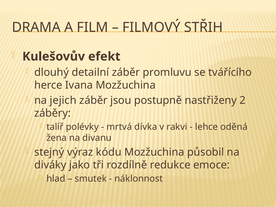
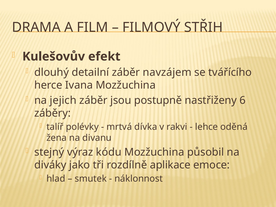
promluvu: promluvu -> navzájem
2: 2 -> 6
redukce: redukce -> aplikace
